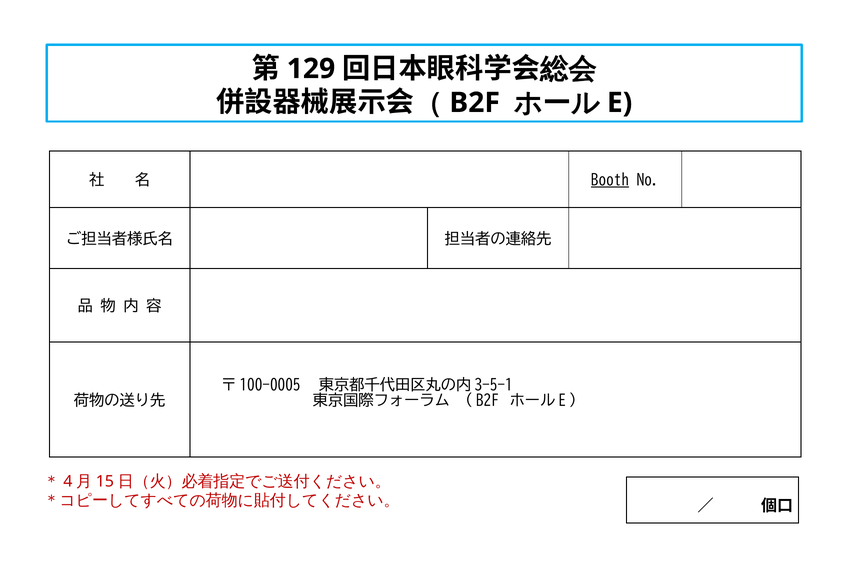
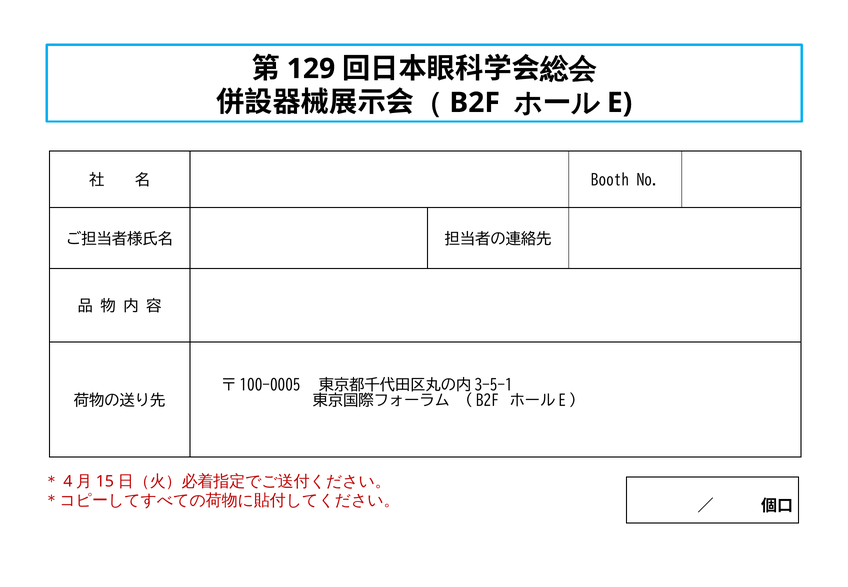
Booth underline: present -> none
